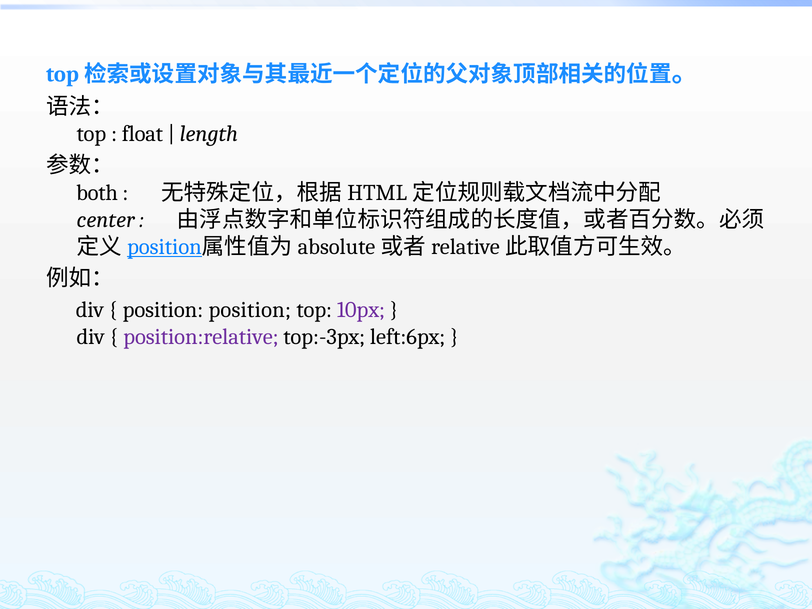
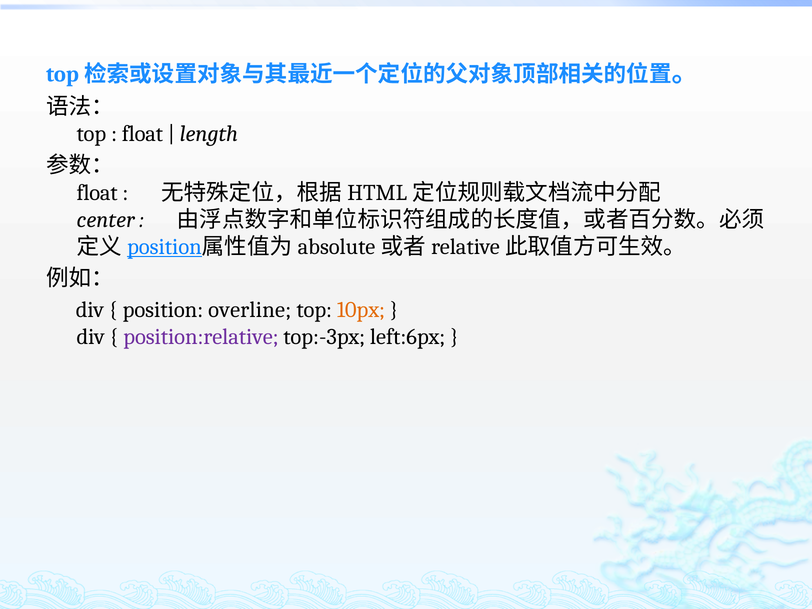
both at (97, 193): both -> float
position position: position -> overline
10px colour: purple -> orange
